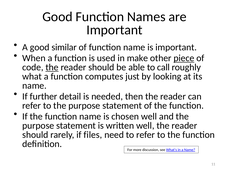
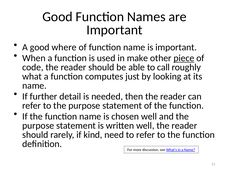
similar: similar -> where
the at (52, 67) underline: present -> none
files: files -> kind
